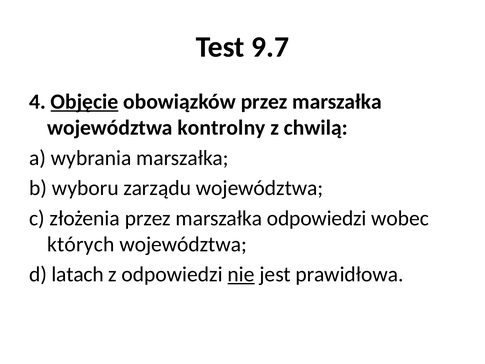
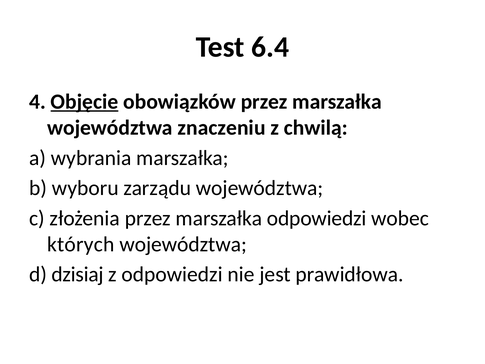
9.7: 9.7 -> 6.4
kontrolny: kontrolny -> znaczeniu
latach: latach -> dzisiaj
nie underline: present -> none
